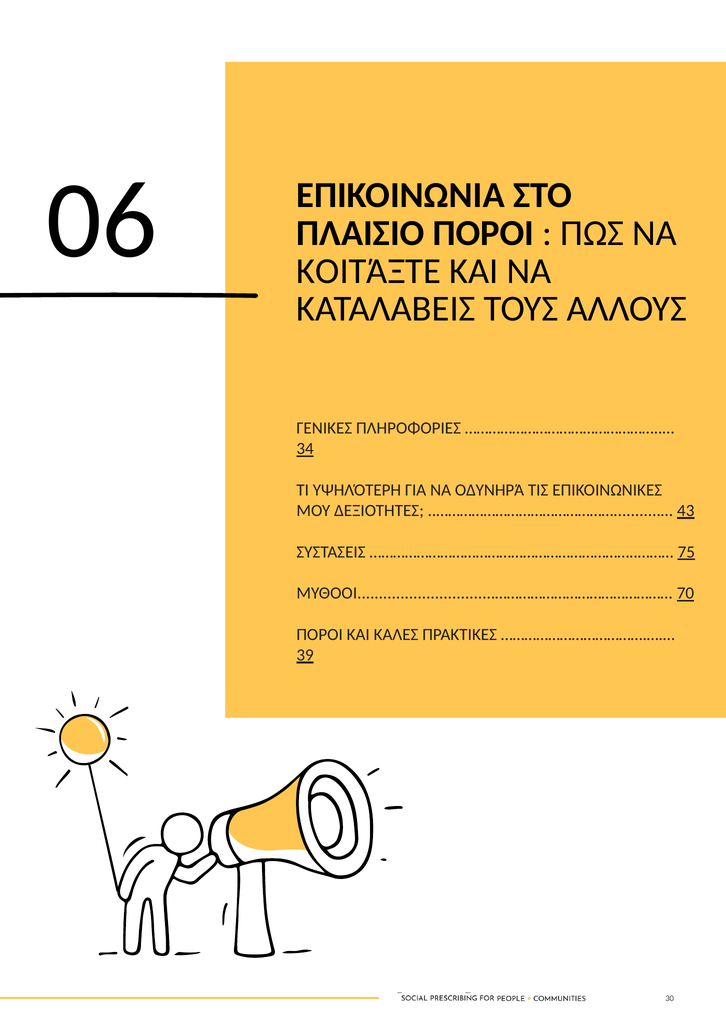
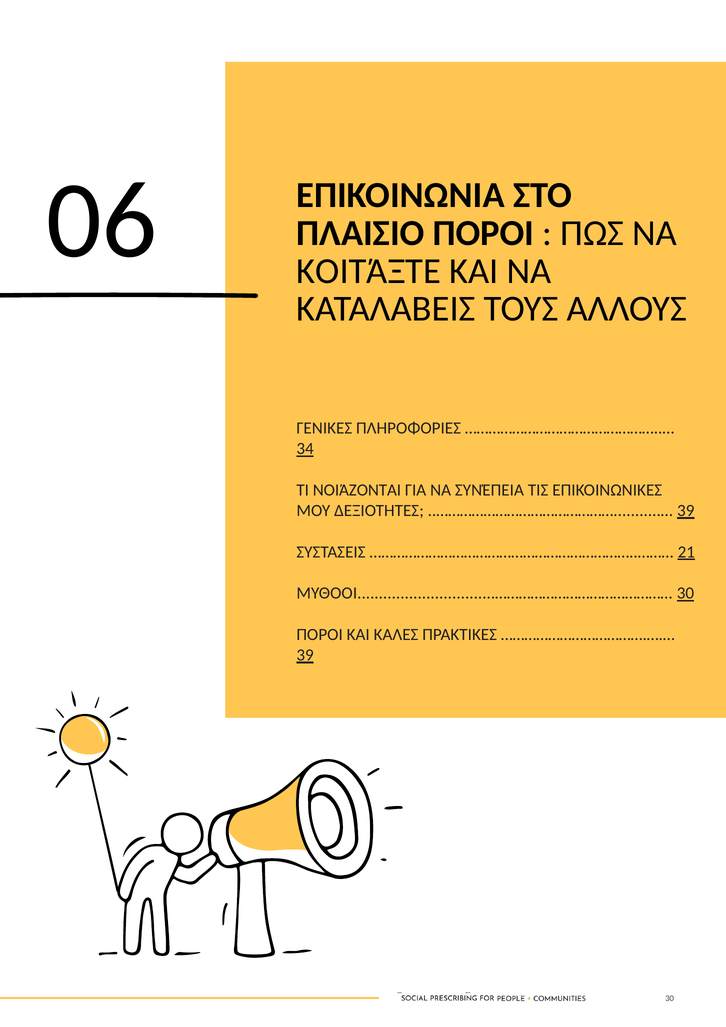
ΥΨΗΛΌΤΕΡΗ: ΥΨΗΛΌΤΕΡΗ -> ΝΟΙΆΖΟΝΤΑΙ
ΟΔΥΝΗΡΆ: ΟΔΥΝΗΡΆ -> ΣΥΝΈΠΕΙΑ
43 at (686, 510): 43 -> 39
75: 75 -> 21
ΜΥΘΟΟΙ................................……………………………………… 70: 70 -> 30
